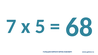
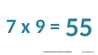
5: 5 -> 9
68: 68 -> 55
